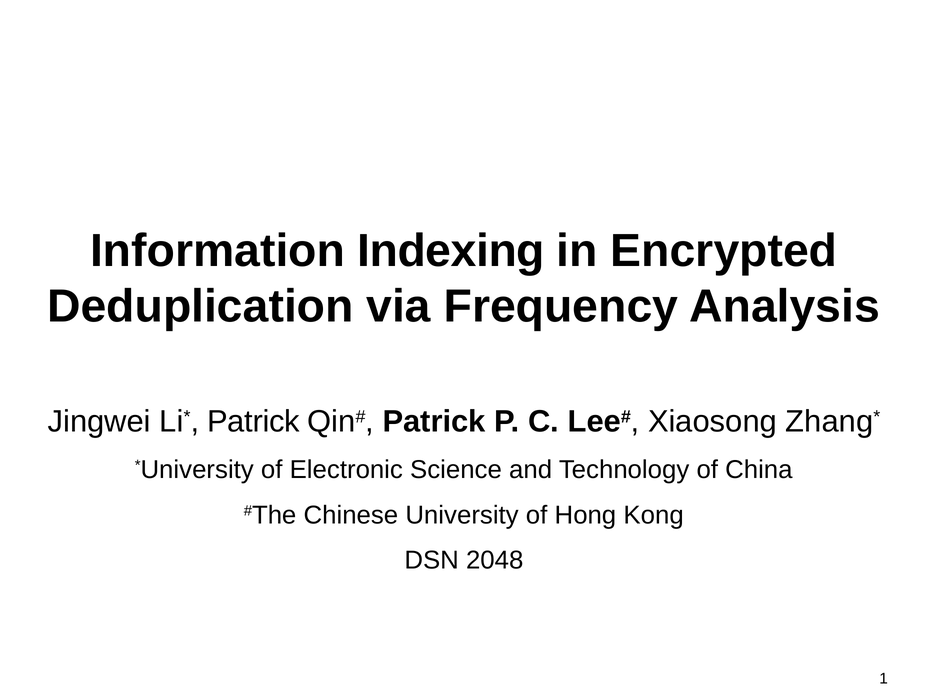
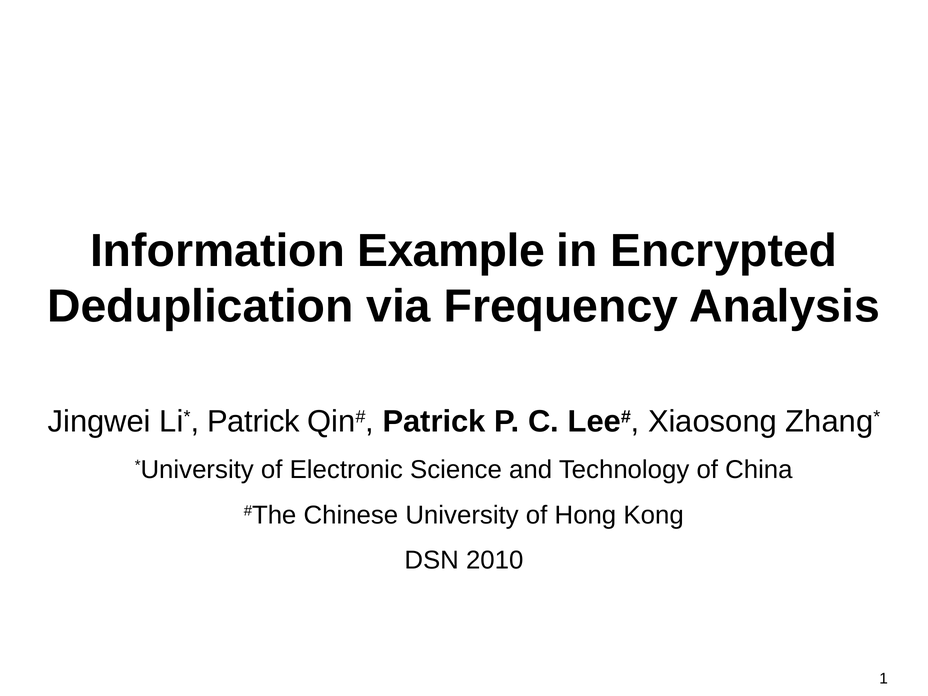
Indexing: Indexing -> Example
2048: 2048 -> 2010
